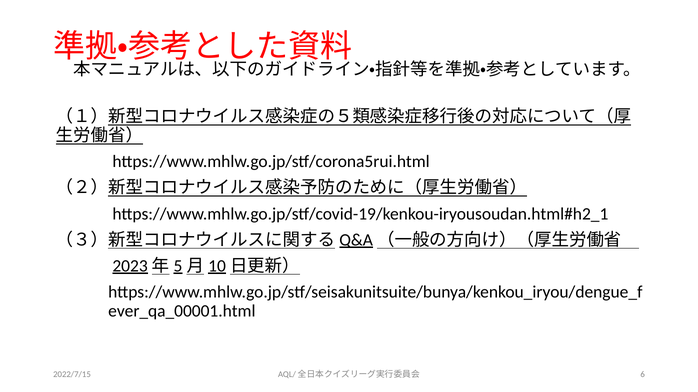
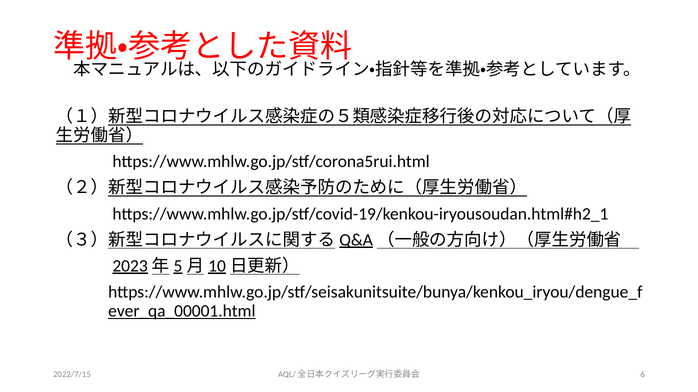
ever_qa_00001.html underline: none -> present
